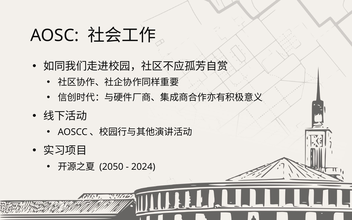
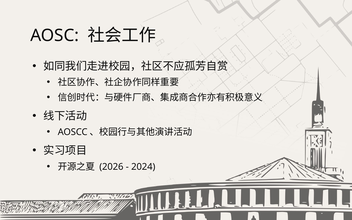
2050: 2050 -> 2026
